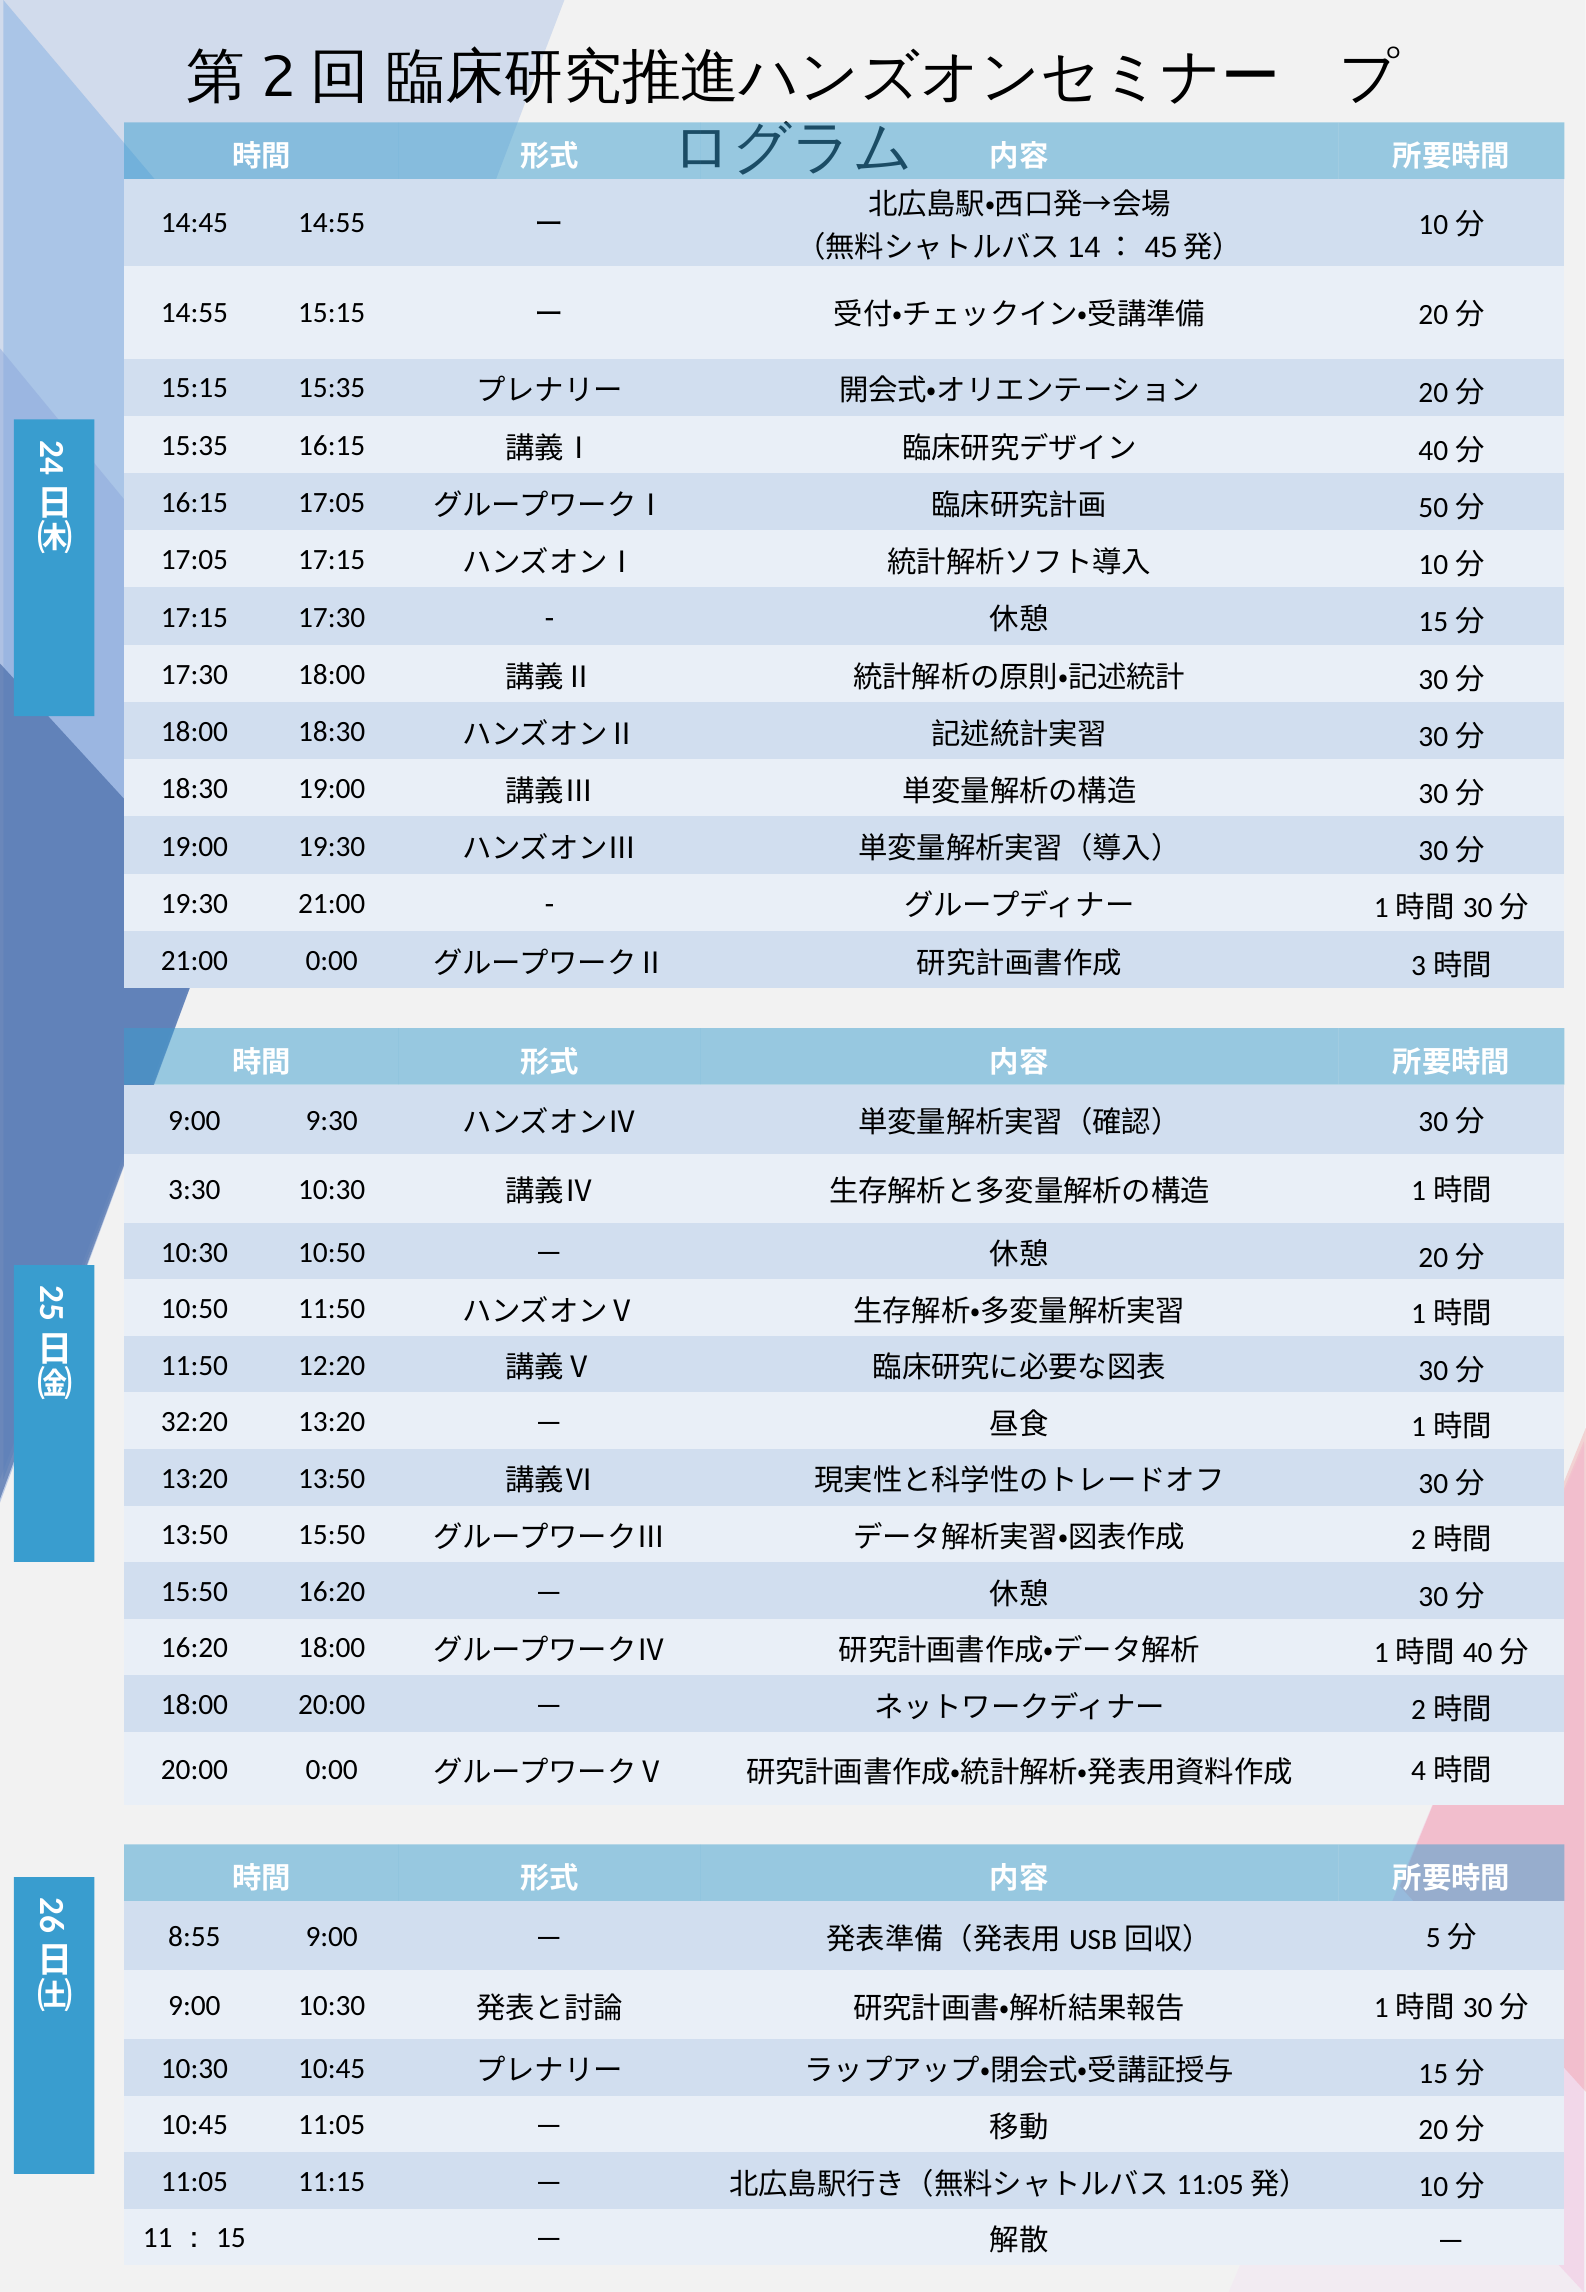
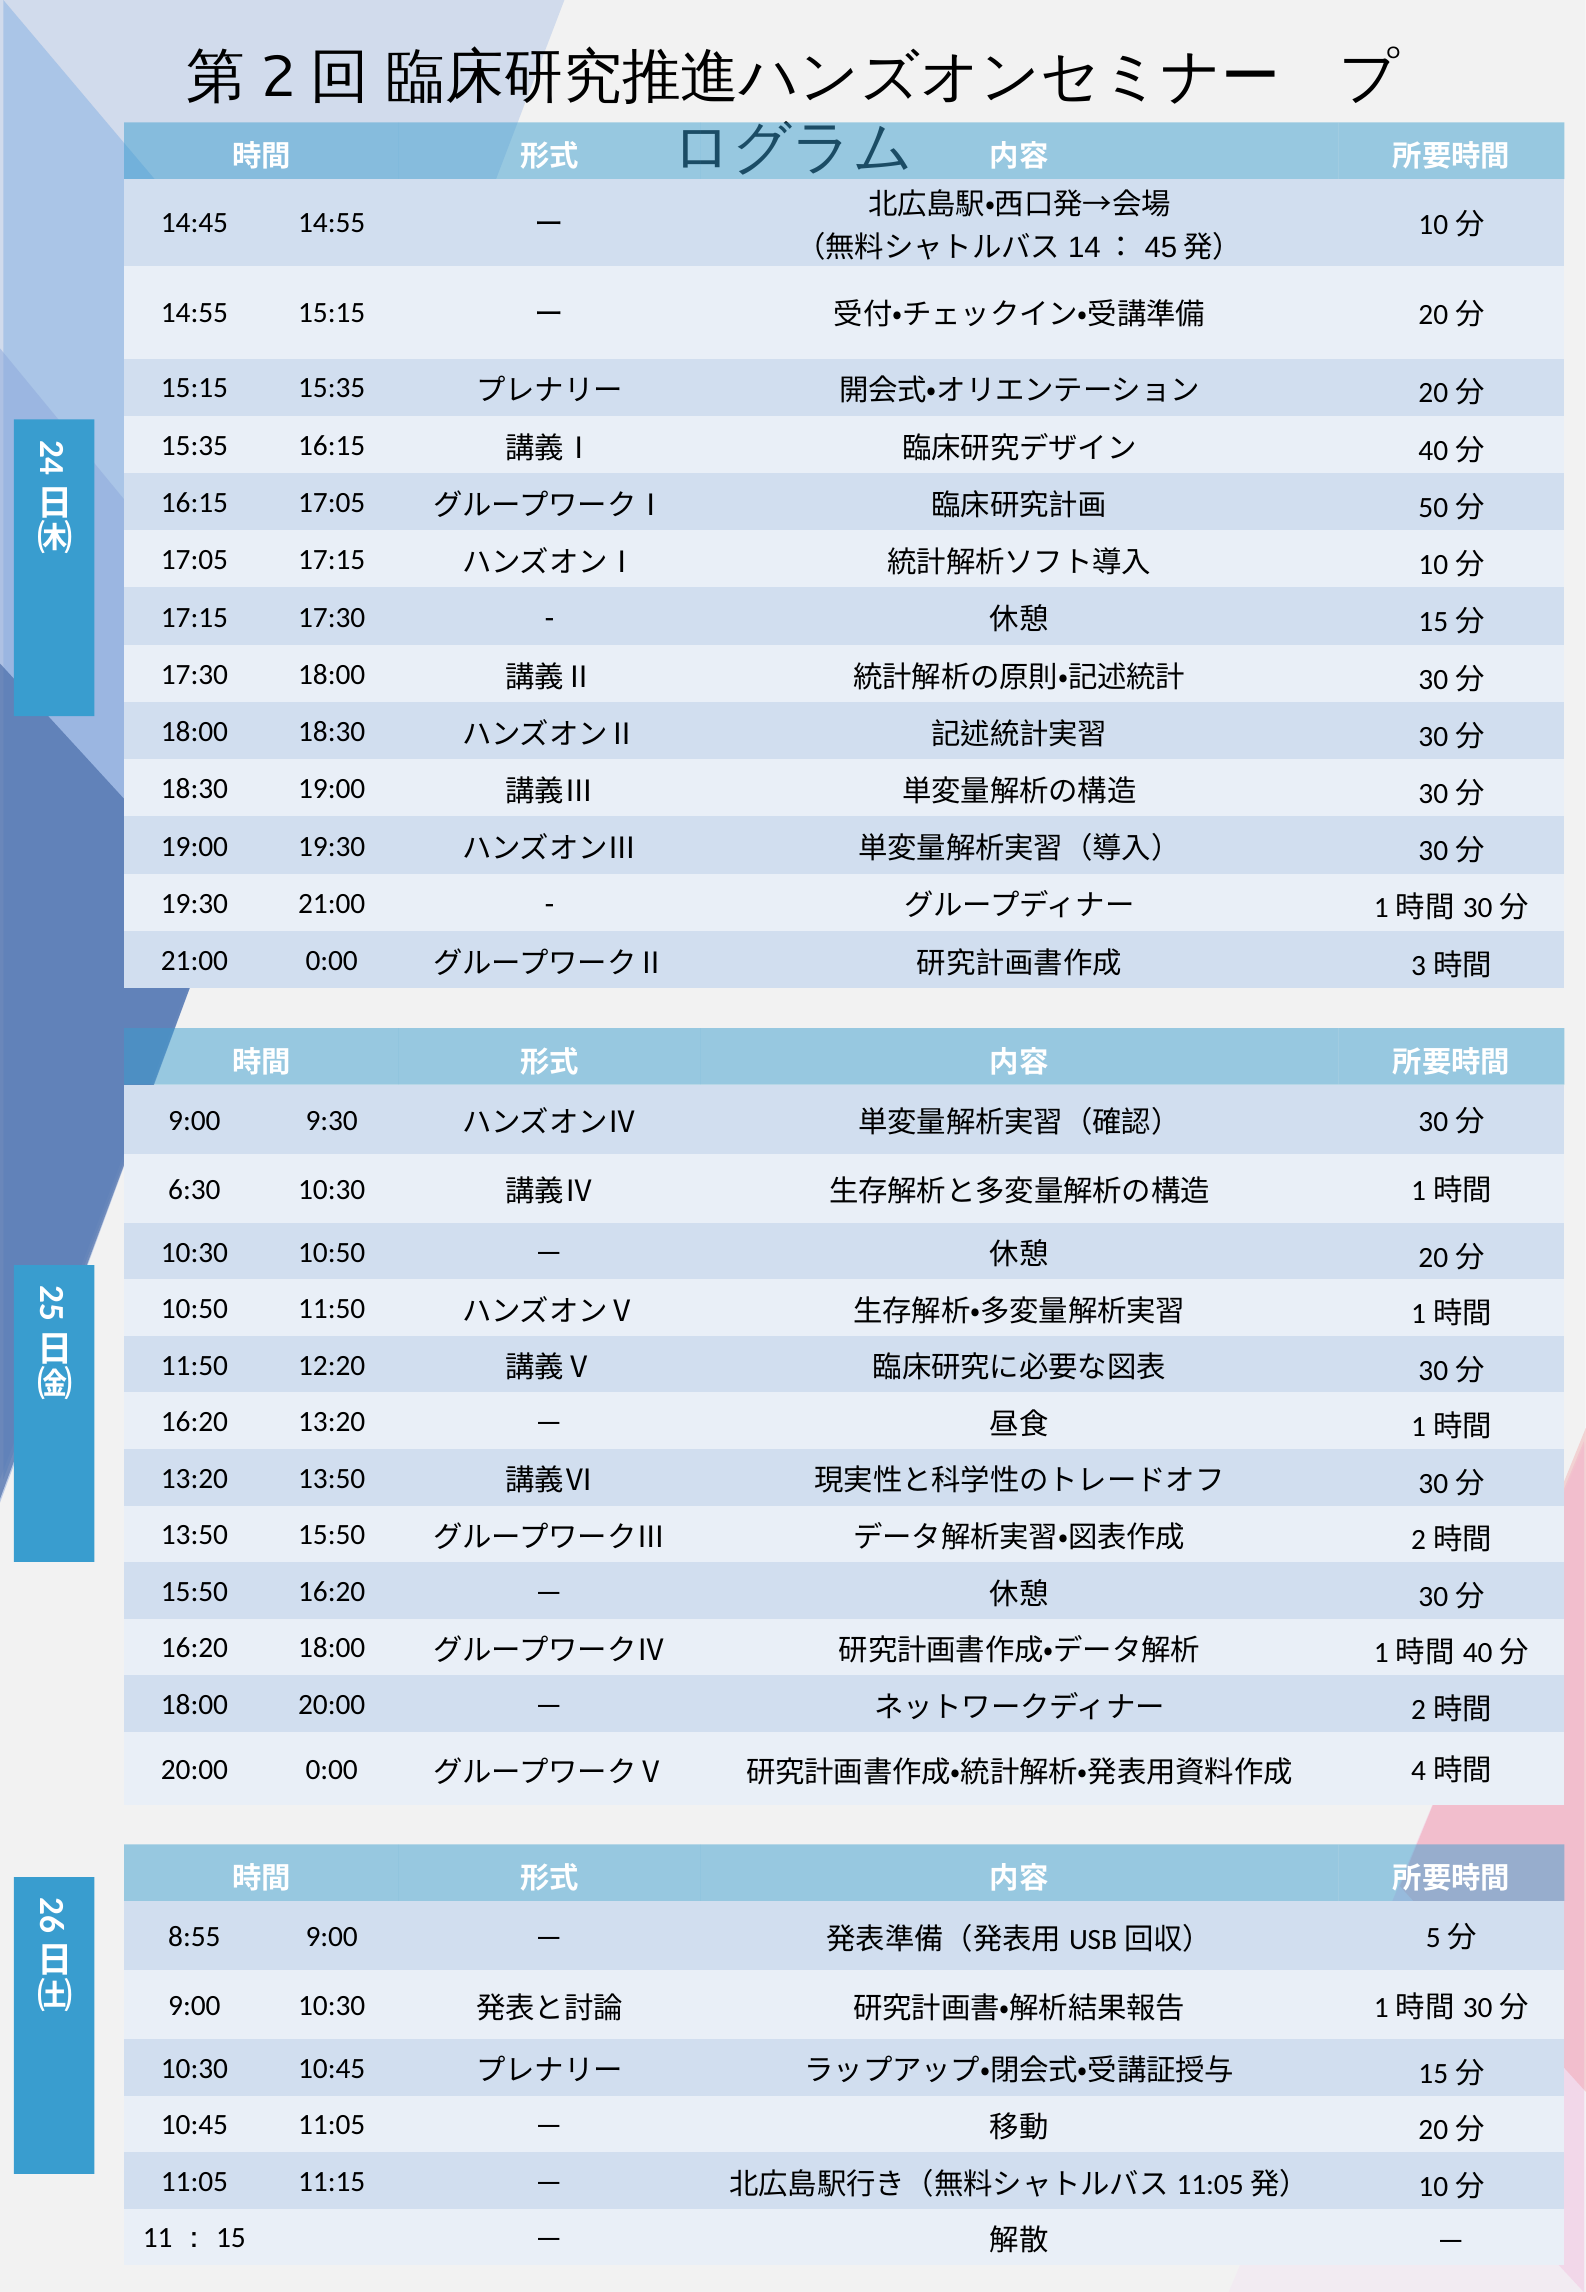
3:30: 3:30 -> 6:30
32:20 at (194, 1421): 32:20 -> 16:20
